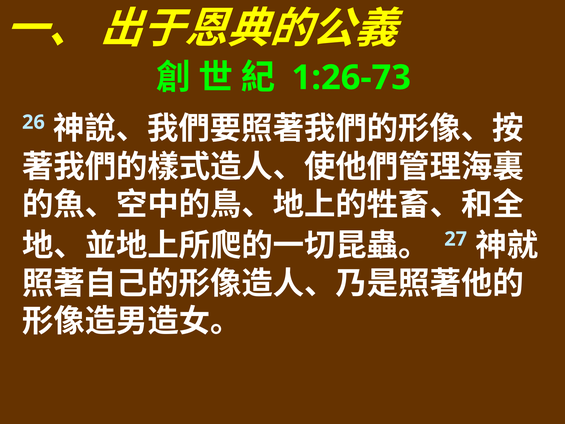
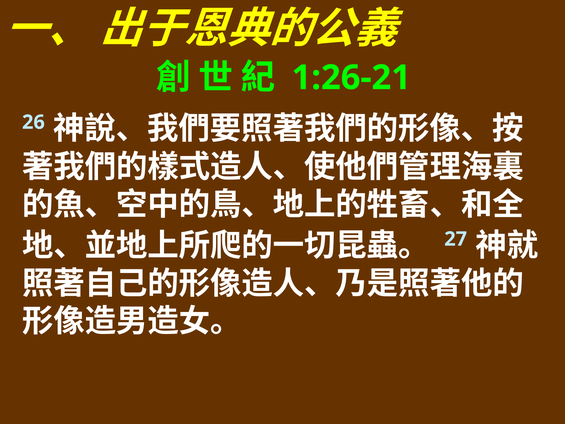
1:26-73: 1:26-73 -> 1:26-21
